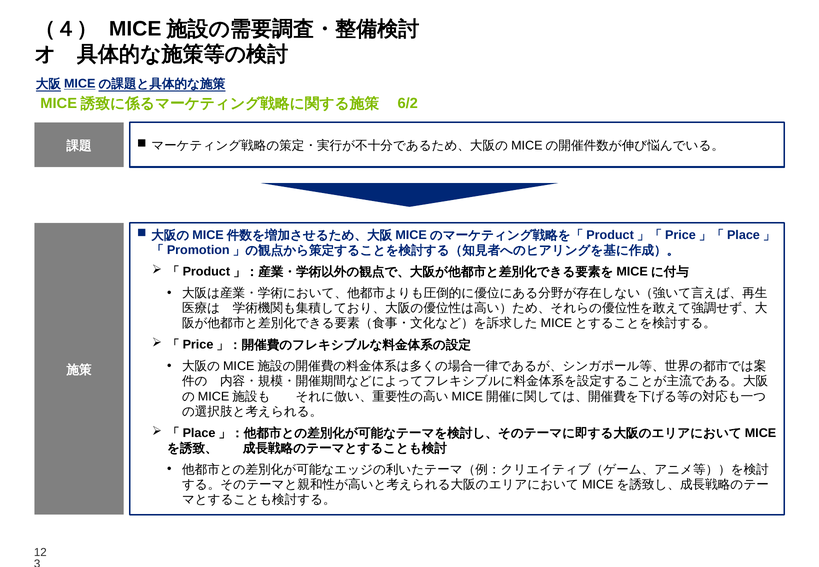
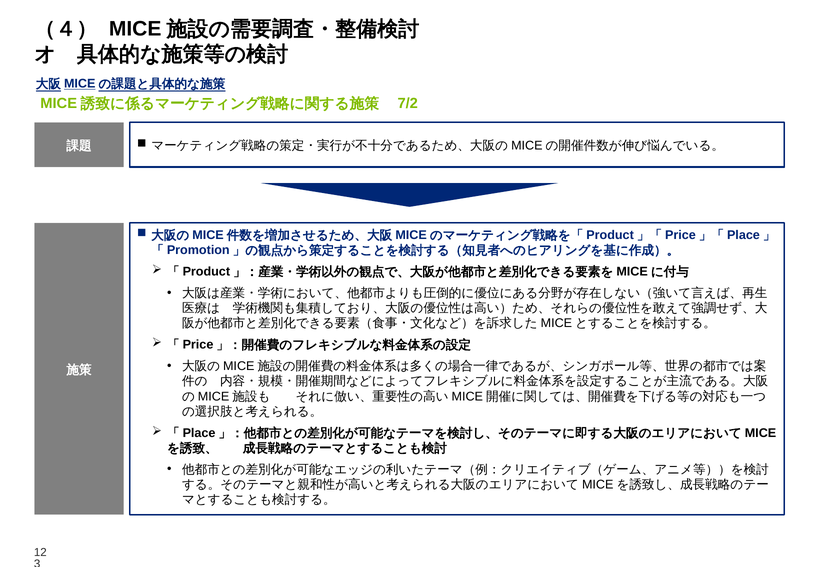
6/2: 6/2 -> 7/2
